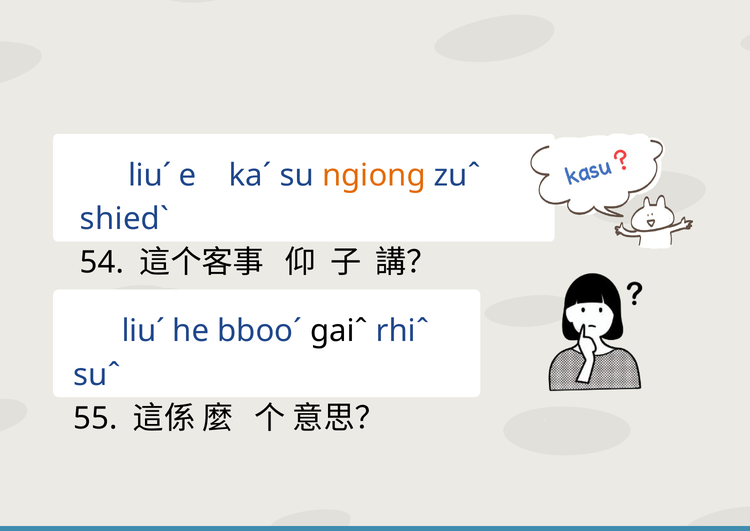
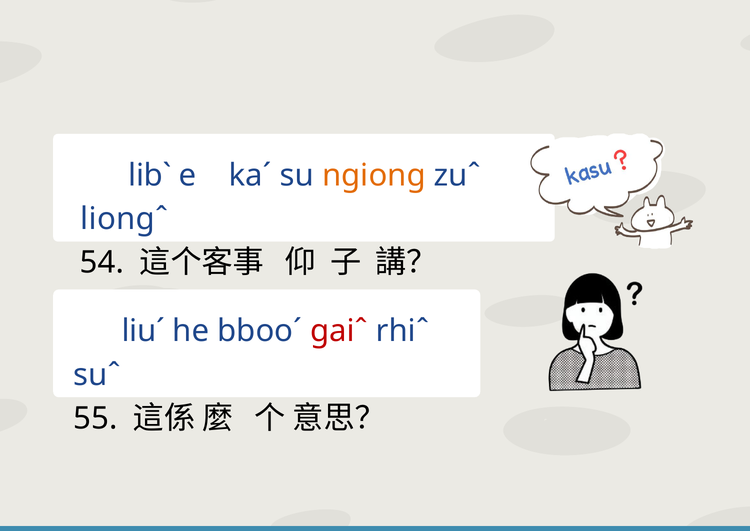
liuˊ at (150, 176): liuˊ -> libˋ
shiedˋ: shiedˋ -> liongˆ
gaiˆ colour: black -> red
